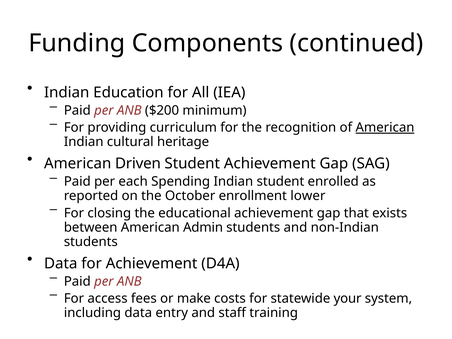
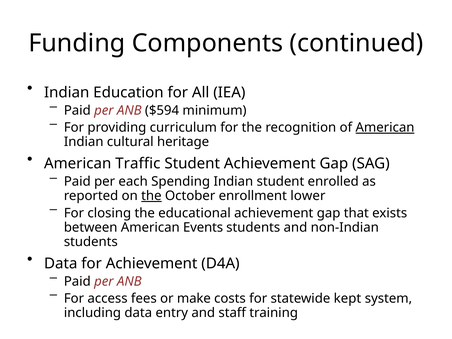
$200: $200 -> $594
Driven: Driven -> Traffic
the at (151, 196) underline: none -> present
Admin: Admin -> Events
your: your -> kept
